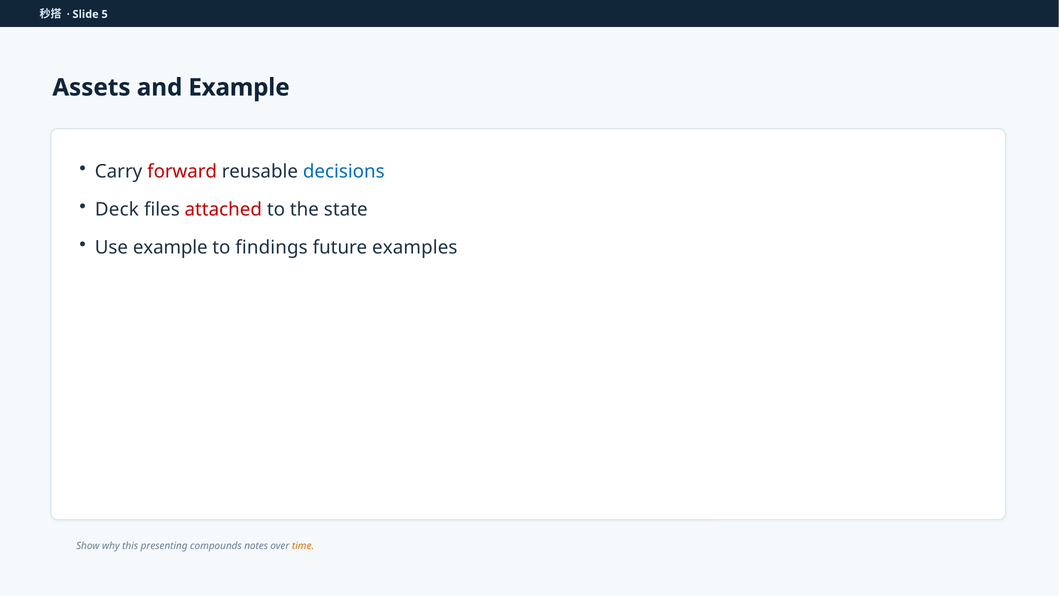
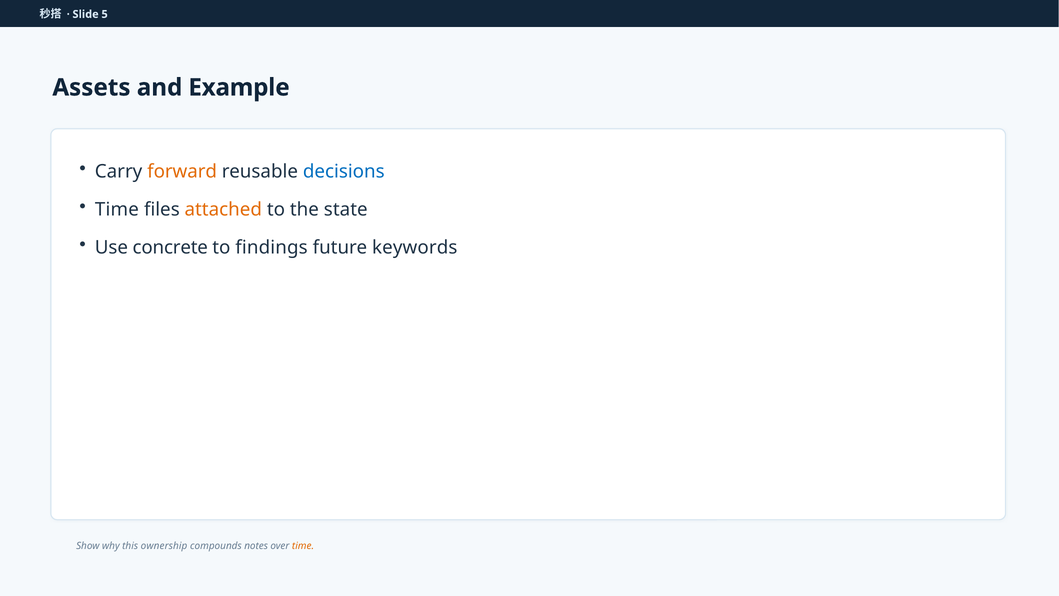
forward colour: red -> orange
Deck at (117, 209): Deck -> Time
attached colour: red -> orange
Use example: example -> concrete
examples: examples -> keywords
presenting: presenting -> ownership
